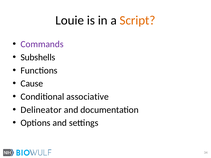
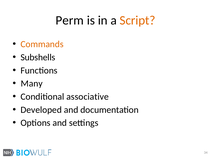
Louie: Louie -> Perm
Commands colour: purple -> orange
Cause: Cause -> Many
Delineator: Delineator -> Developed
